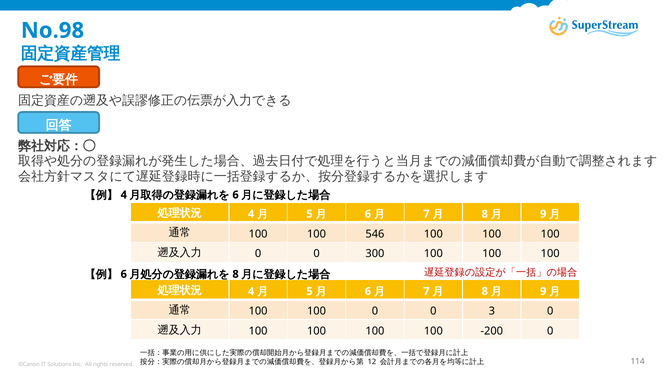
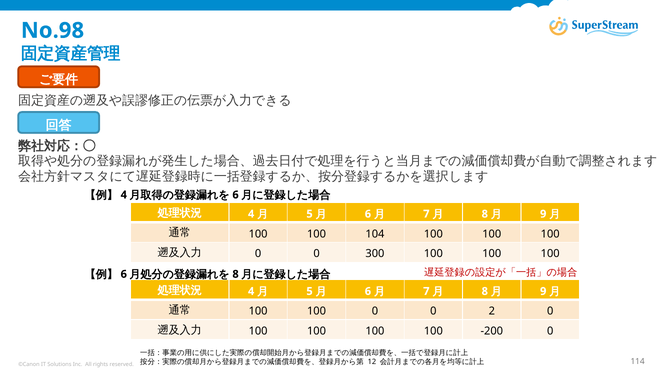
546: 546 -> 104
3: 3 -> 2
